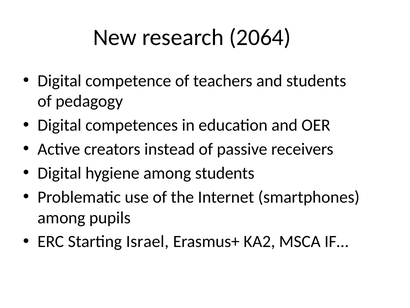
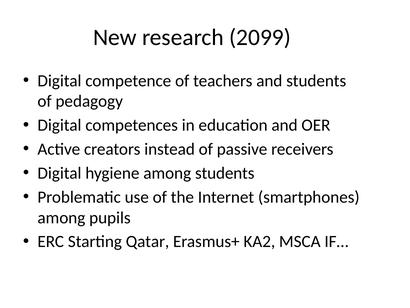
2064: 2064 -> 2099
Israel: Israel -> Qatar
